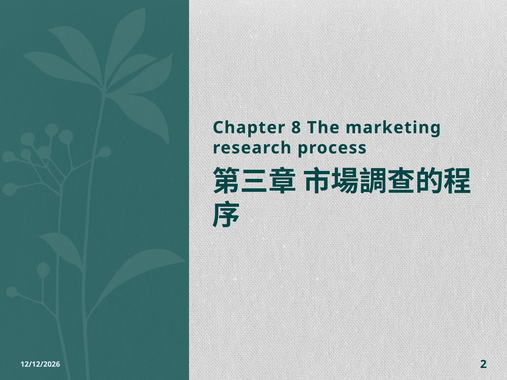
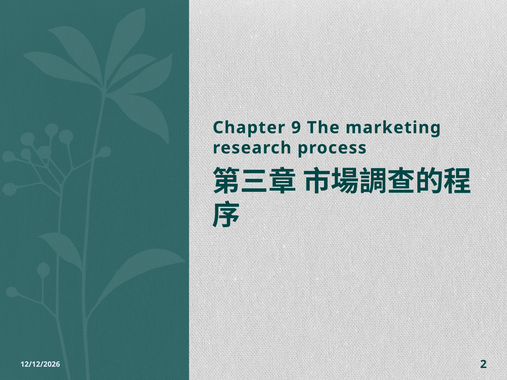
8: 8 -> 9
